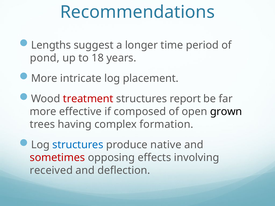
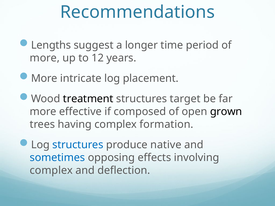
pond at (45, 58): pond -> more
18: 18 -> 12
treatment colour: red -> black
report: report -> target
sometimes colour: red -> blue
received at (51, 171): received -> complex
